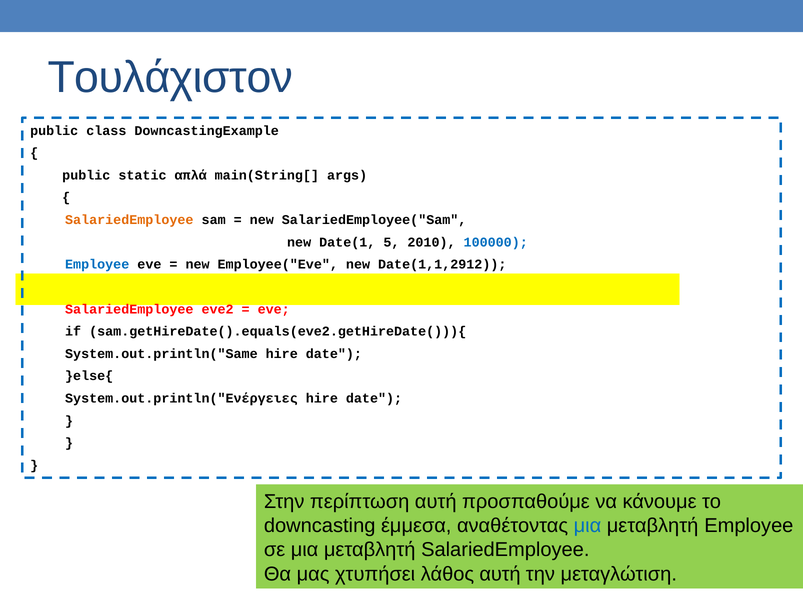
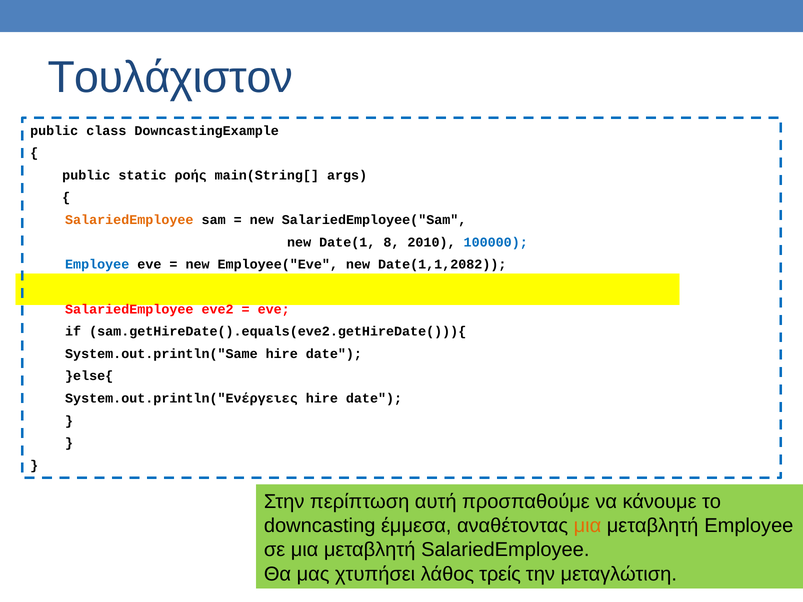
απλά: απλά -> ροής
5: 5 -> 8
Date(1,1,2912: Date(1,1,2912 -> Date(1,1,2082
μια at (587, 526) colour: blue -> orange
λάθος αυτή: αυτή -> τρείς
